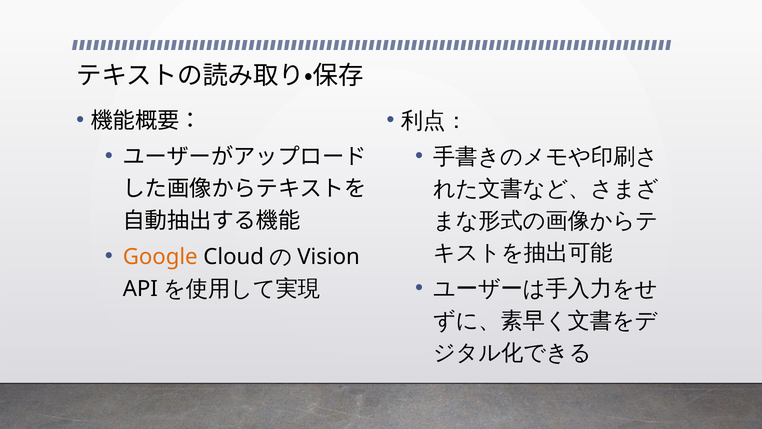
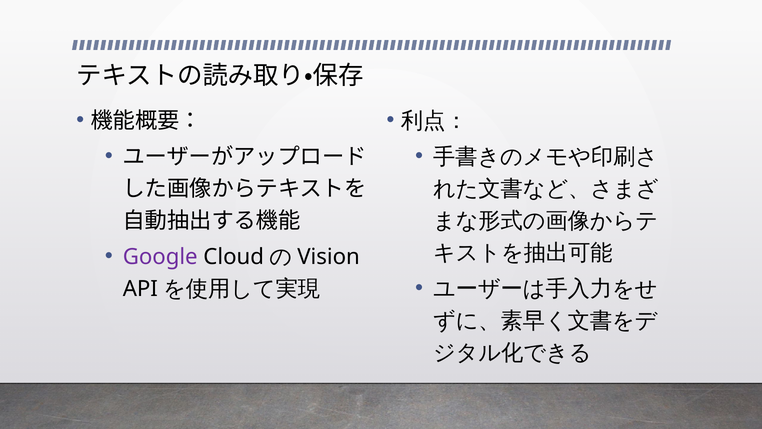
Google colour: orange -> purple
